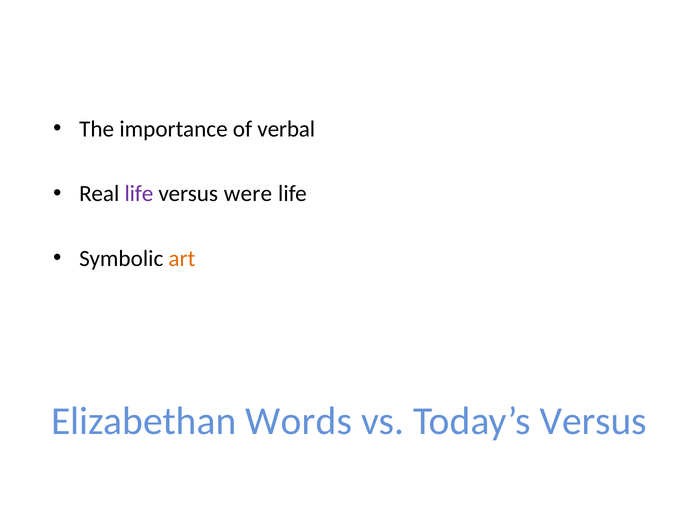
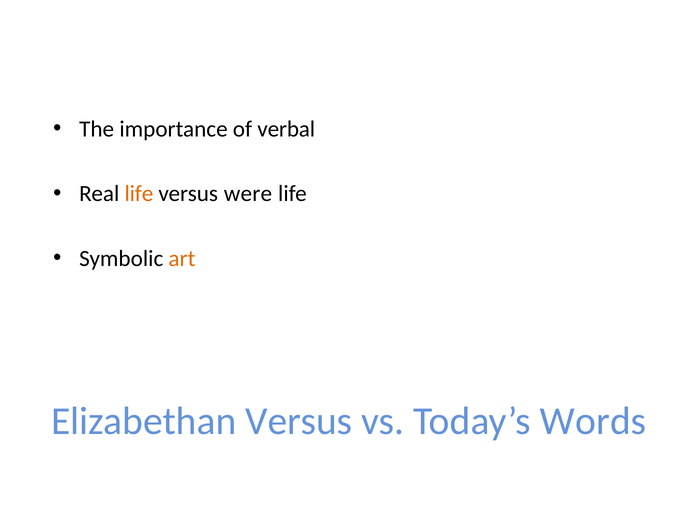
life at (139, 194) colour: purple -> orange
Elizabethan Words: Words -> Versus
Today’s Versus: Versus -> Words
